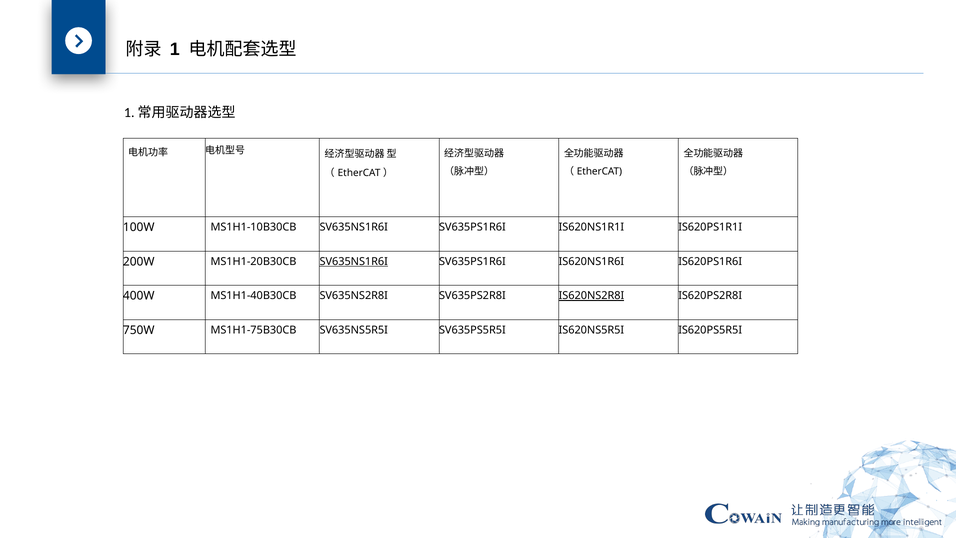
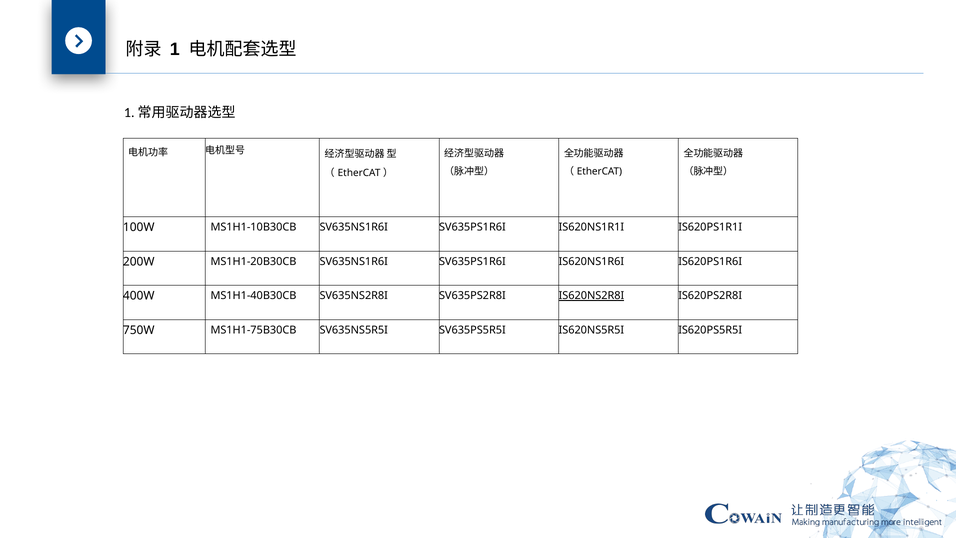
SV635NS1R6I at (354, 261) underline: present -> none
